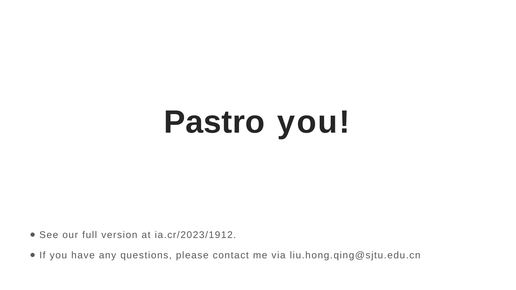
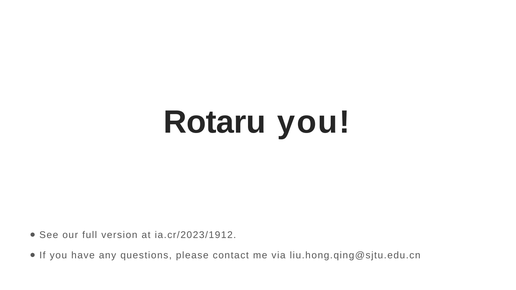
Pastro: Pastro -> Rotaru
